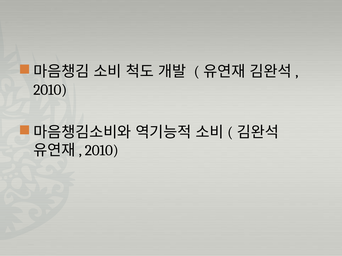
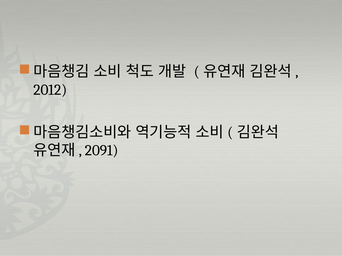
2010 at (50, 90): 2010 -> 2012
2010 at (102, 151): 2010 -> 2091
